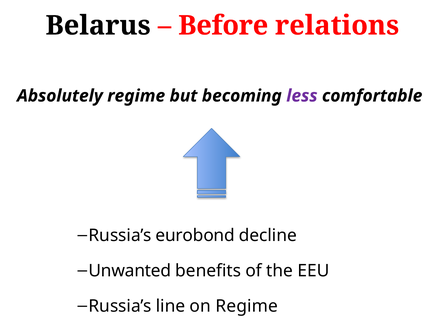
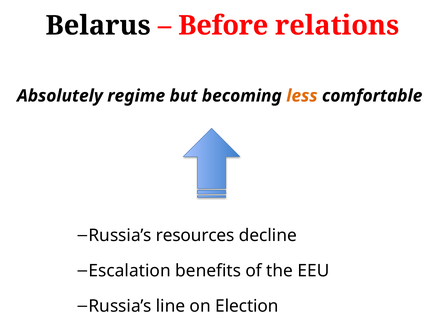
less colour: purple -> orange
eurobond: eurobond -> resources
Unwanted: Unwanted -> Escalation
on Regime: Regime -> Election
